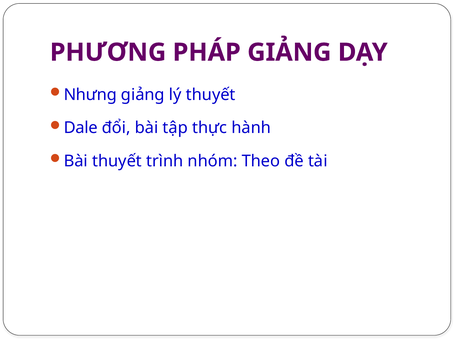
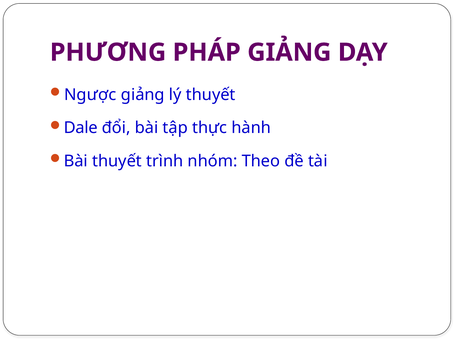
Nhưng: Nhưng -> Ngược
